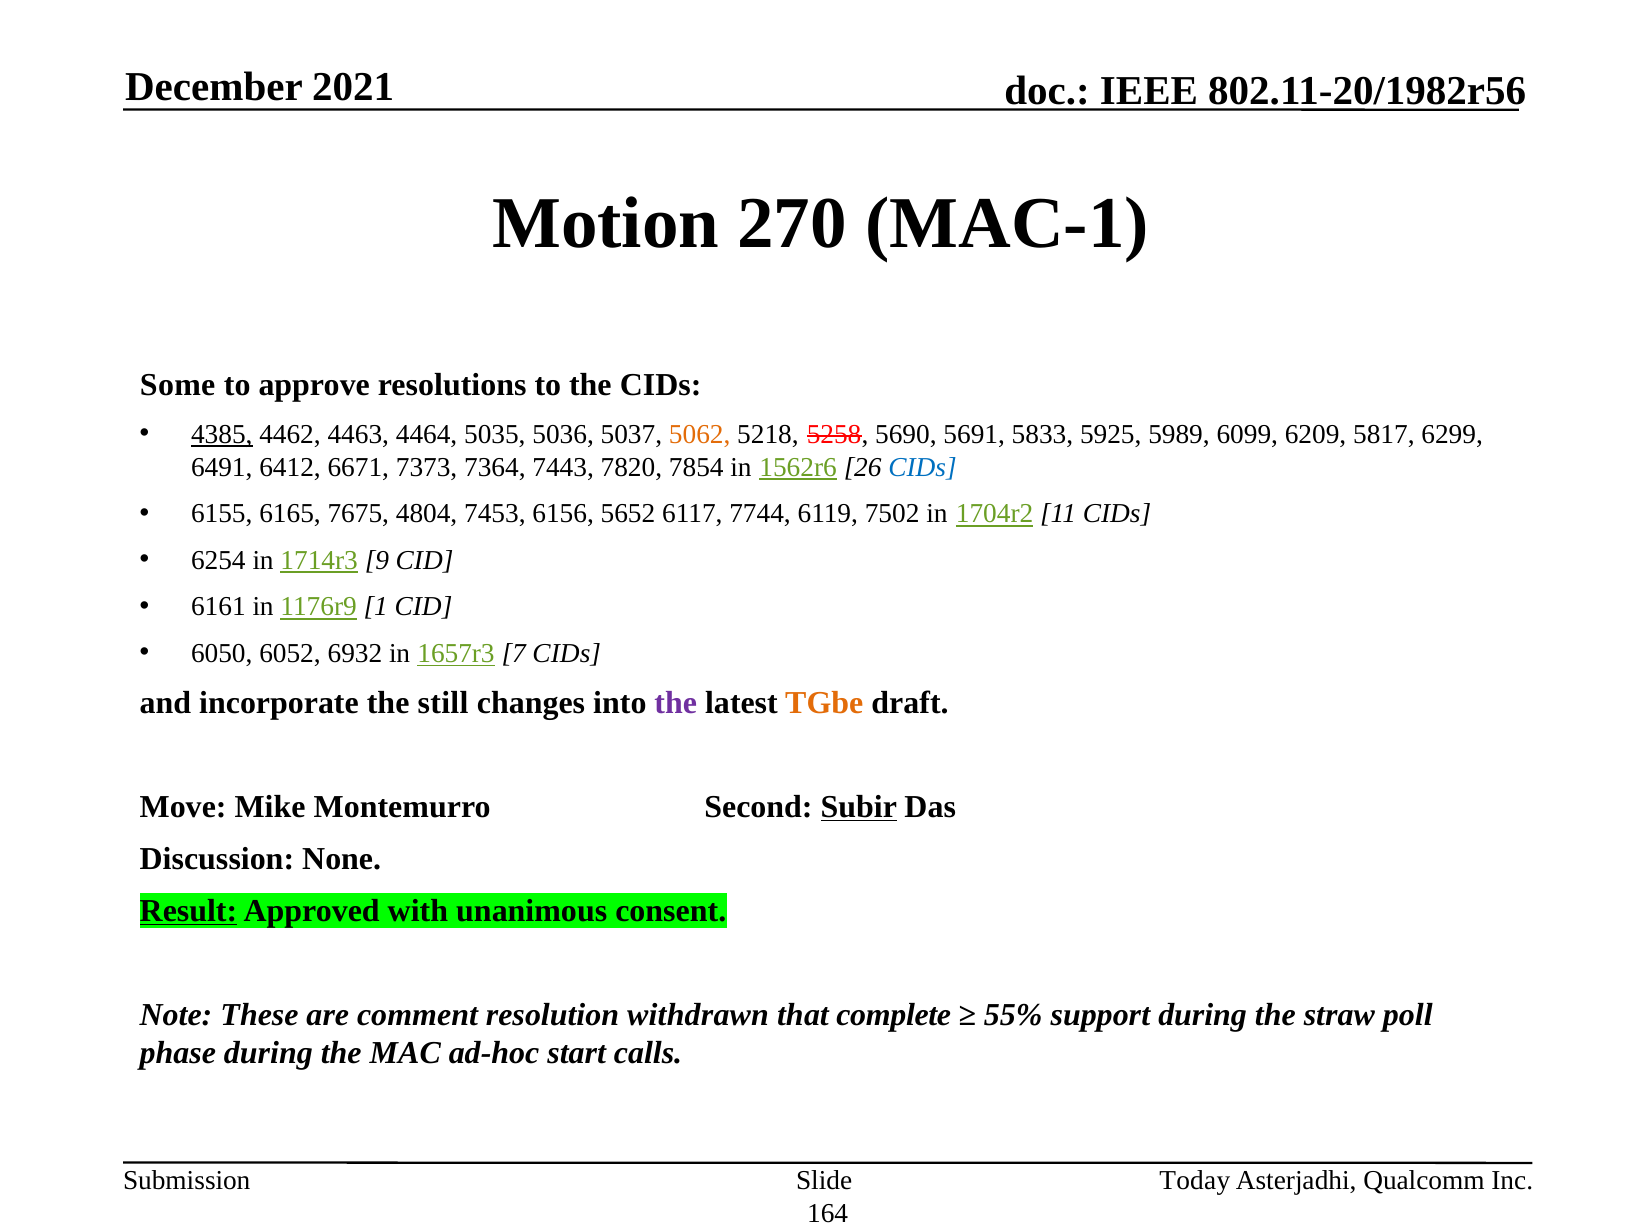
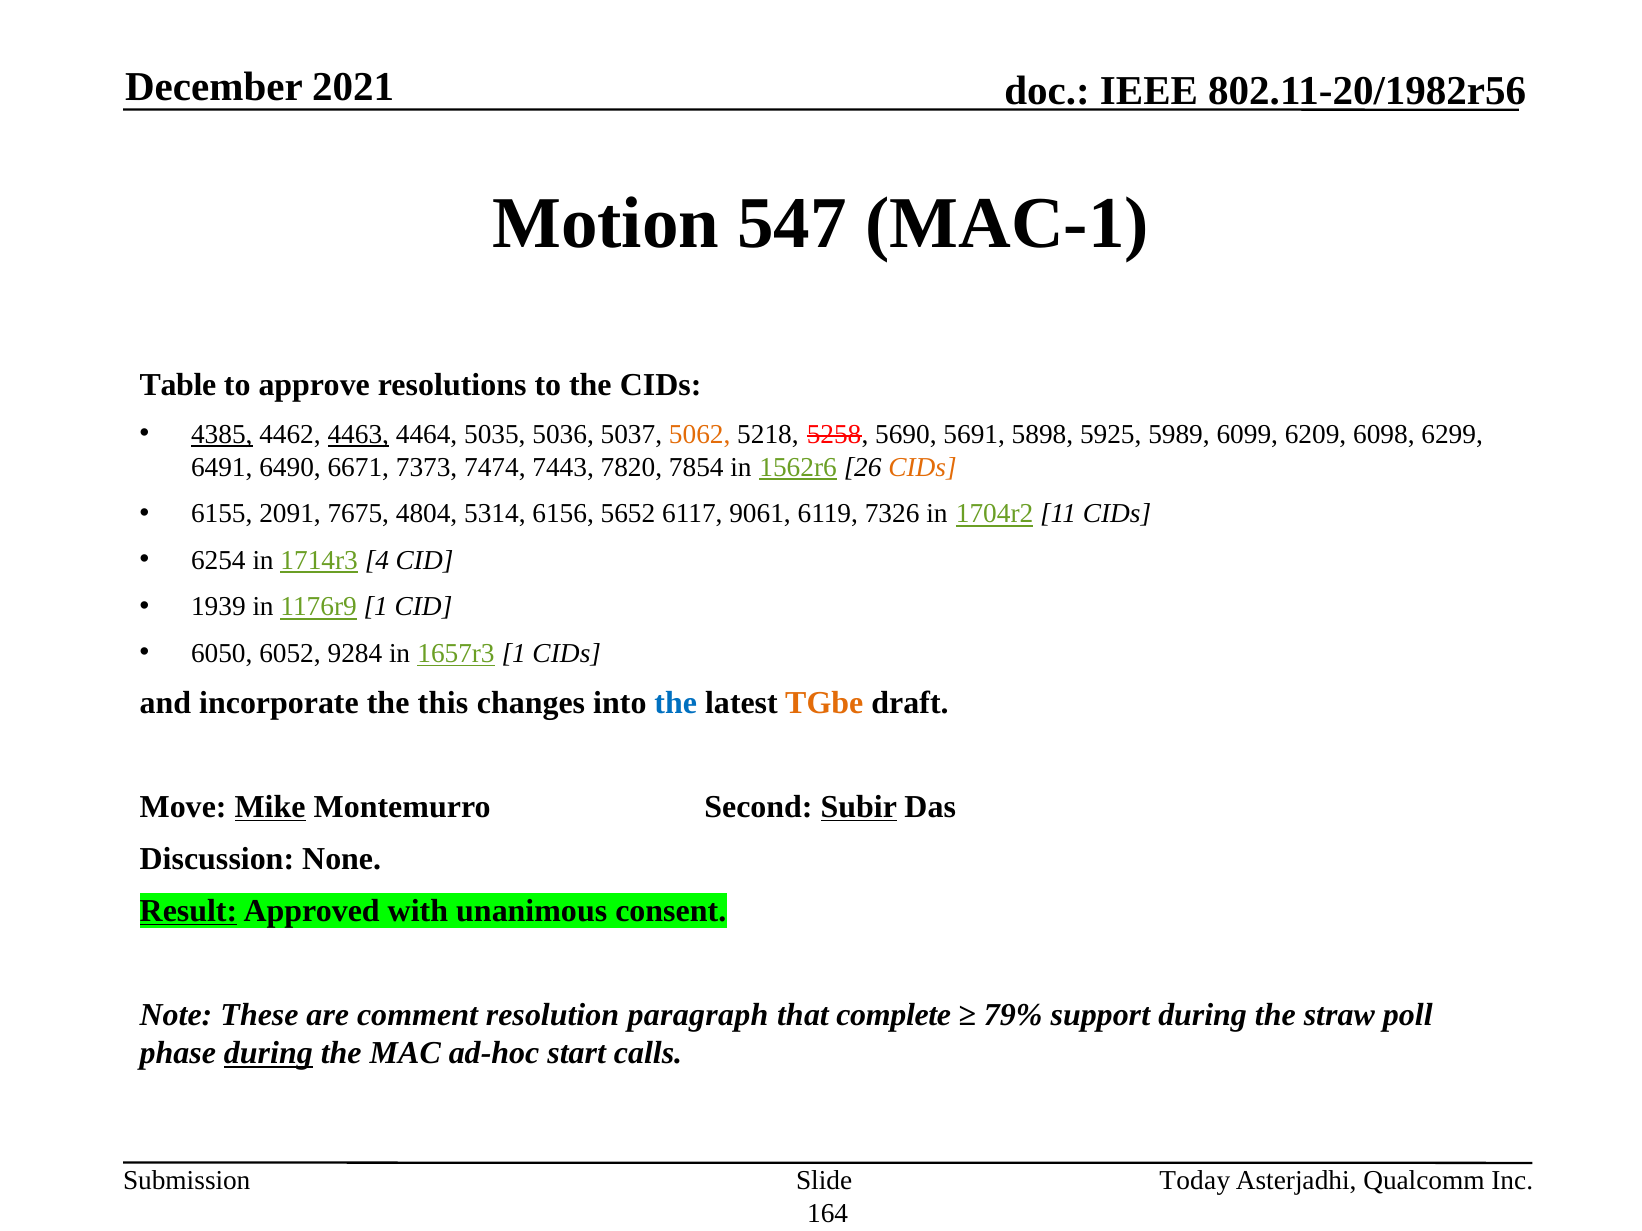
270: 270 -> 547
Some: Some -> Table
4463 underline: none -> present
5833: 5833 -> 5898
5817: 5817 -> 6098
6412: 6412 -> 6490
7364: 7364 -> 7474
CIDs at (923, 467) colour: blue -> orange
6165: 6165 -> 2091
7453: 7453 -> 5314
7744: 7744 -> 9061
7502: 7502 -> 7326
9: 9 -> 4
6161: 6161 -> 1939
6932: 6932 -> 9284
1657r3 7: 7 -> 1
still: still -> this
the at (676, 703) colour: purple -> blue
Mike underline: none -> present
withdrawn: withdrawn -> paragraph
55%: 55% -> 79%
during at (268, 1054) underline: none -> present
